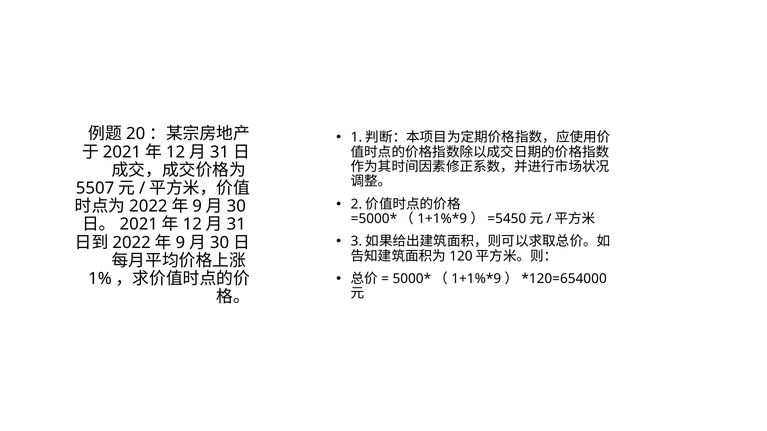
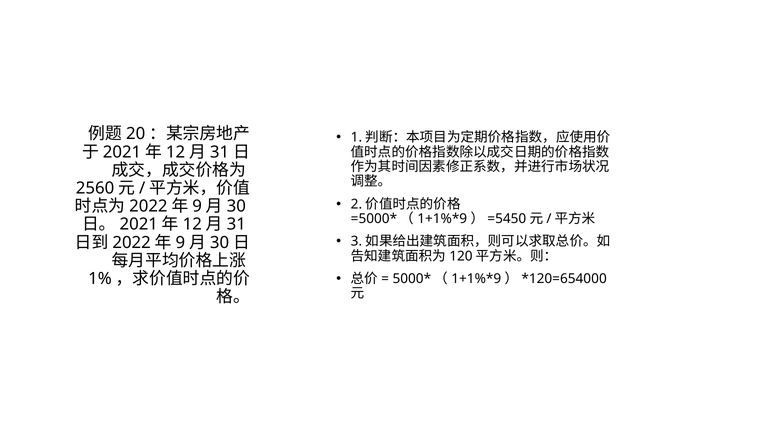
5507: 5507 -> 2560
